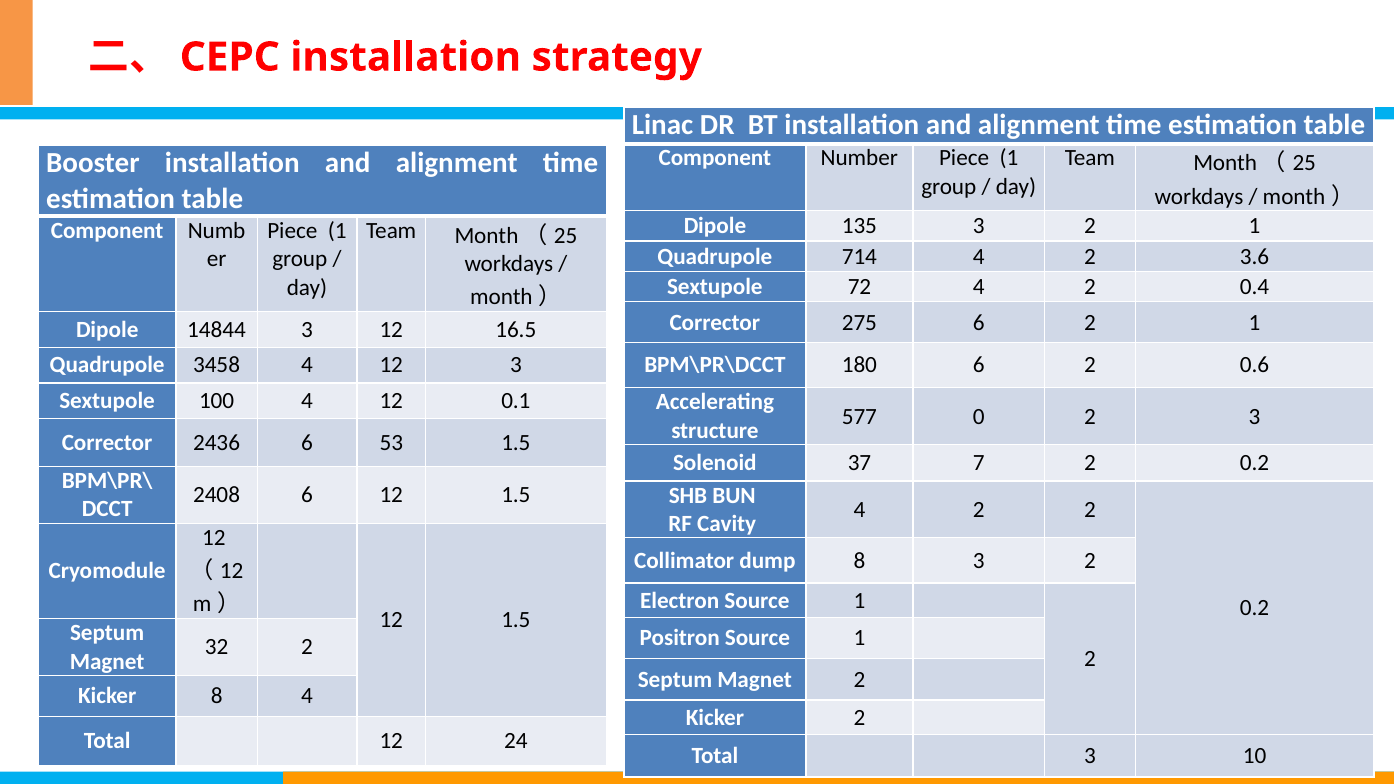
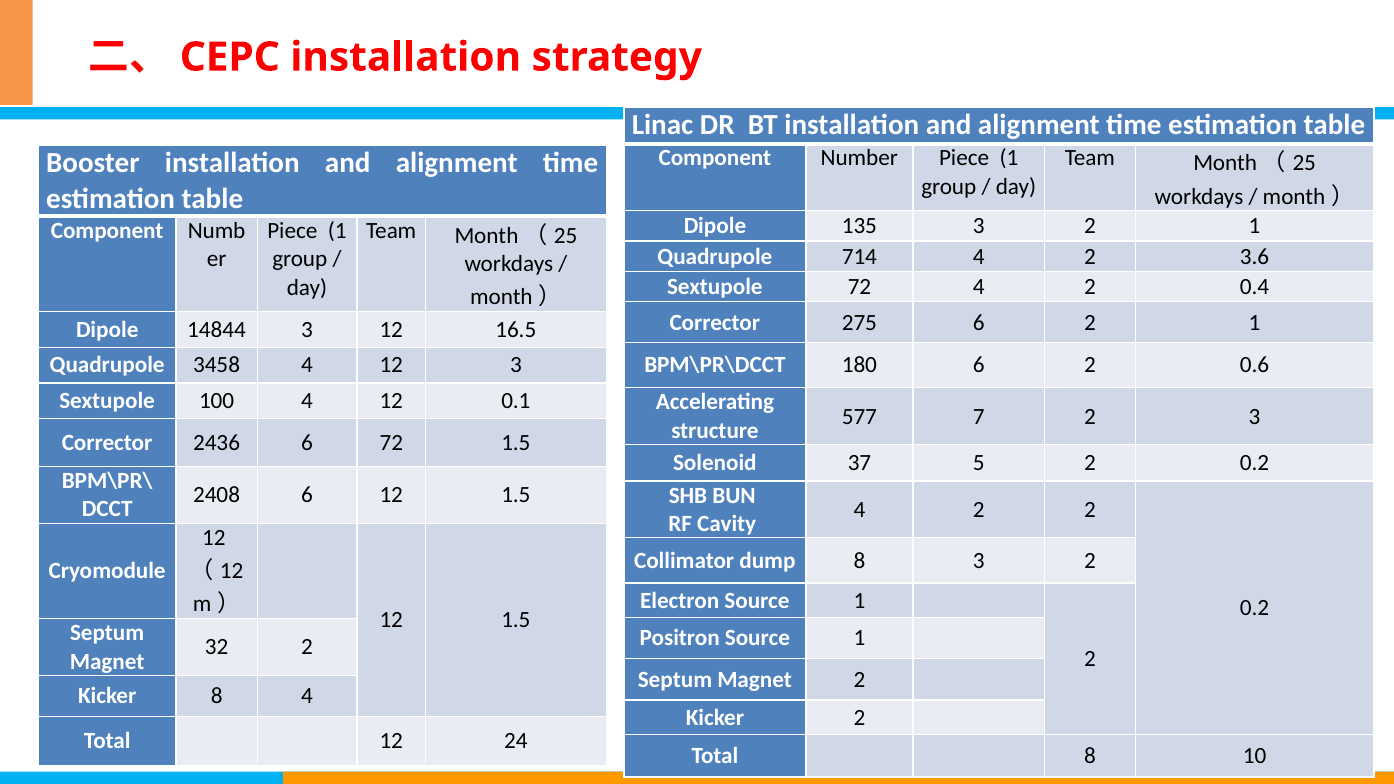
0: 0 -> 7
6 53: 53 -> 72
7: 7 -> 5
Total 3: 3 -> 8
